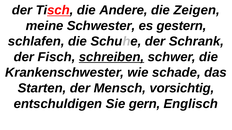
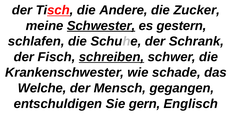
Zeigen: Zeigen -> Zucker
Schwester underline: none -> present
Starten: Starten -> Welche
vorsichtig: vorsichtig -> gegangen
